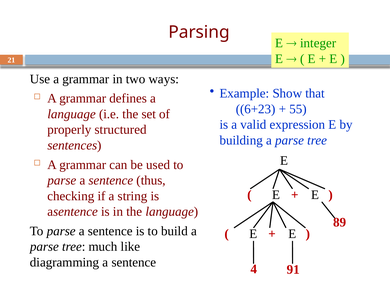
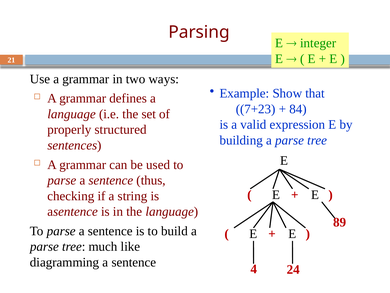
6+23: 6+23 -> 7+23
55: 55 -> 84
91: 91 -> 24
